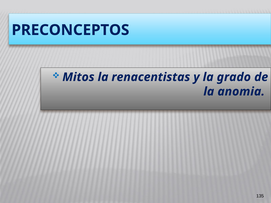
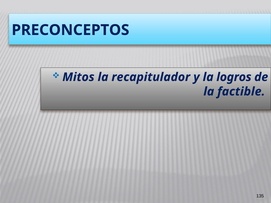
renacentistas: renacentistas -> recapitulador
grado: grado -> logros
anomia: anomia -> factible
